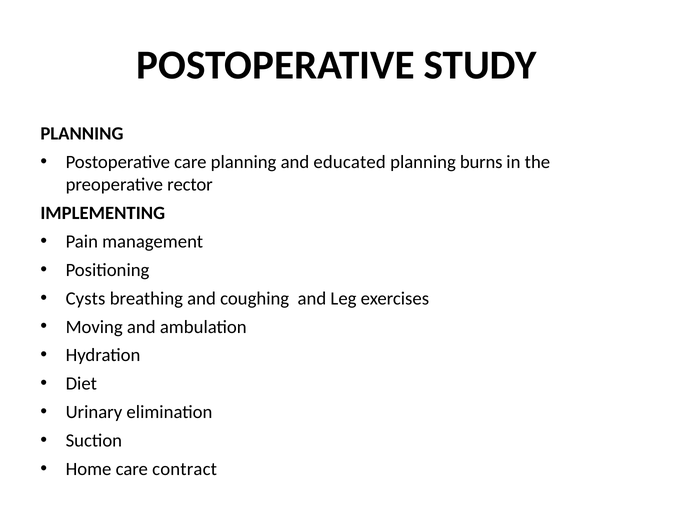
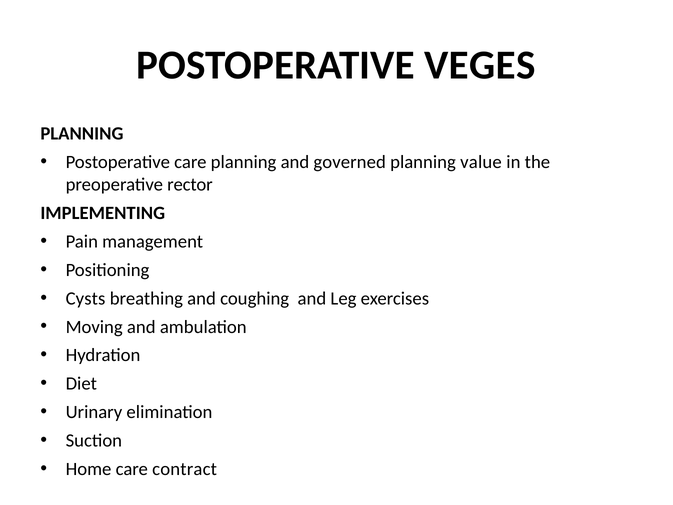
STUDY: STUDY -> VEGES
educated: educated -> governed
burns: burns -> value
